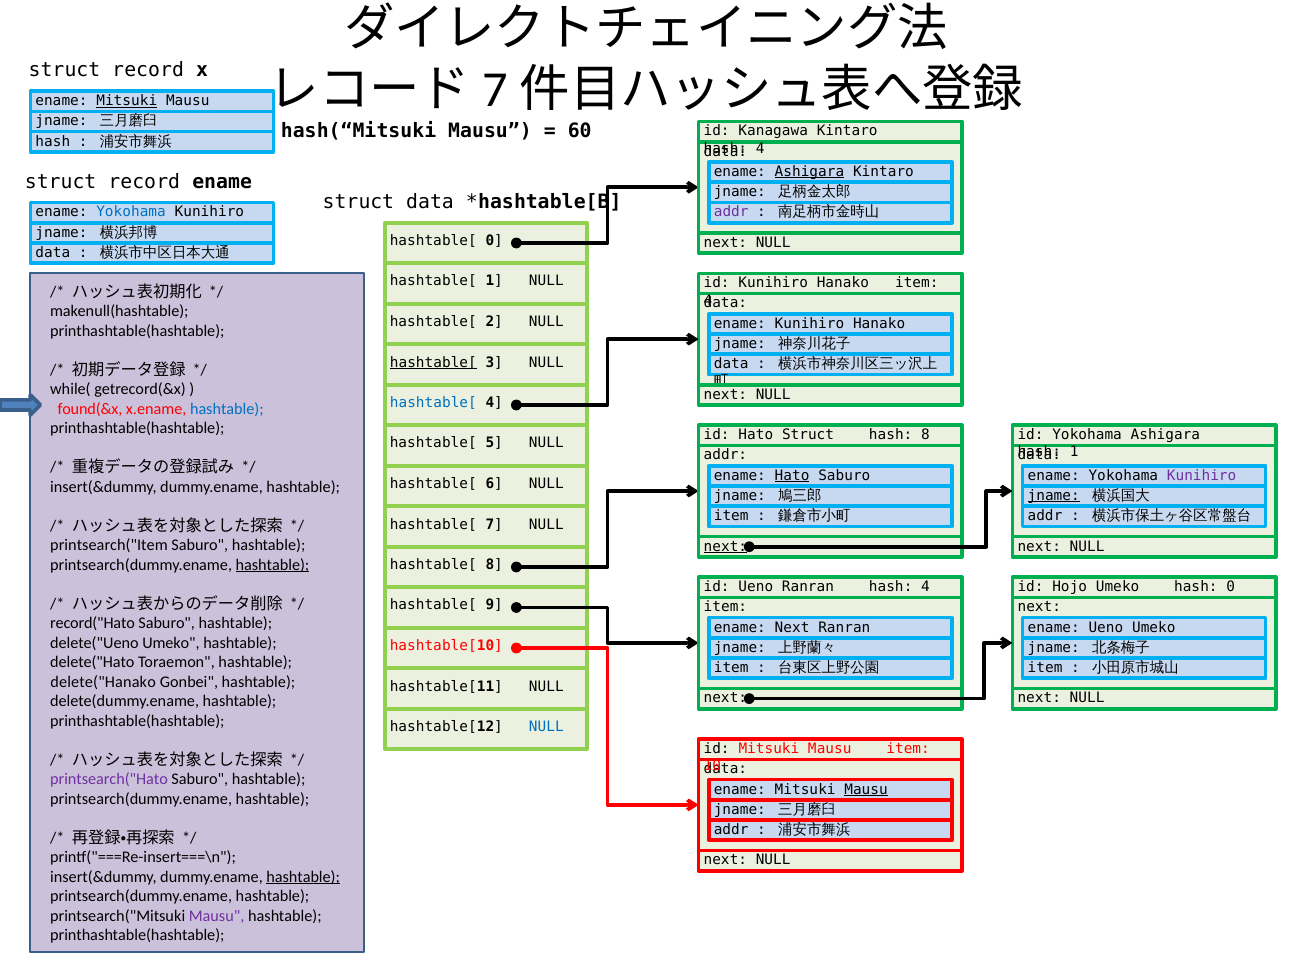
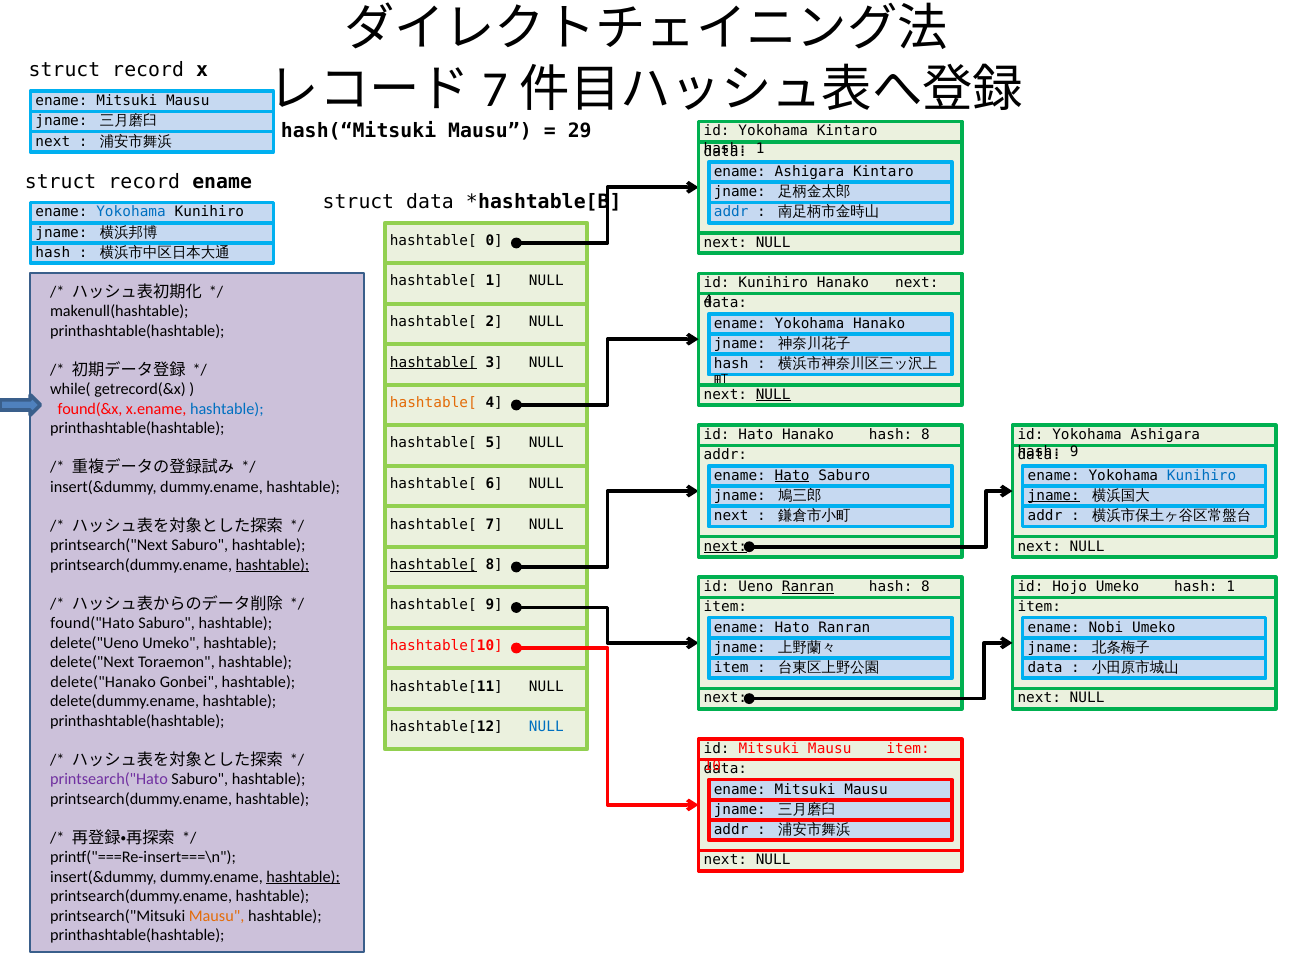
Mitsuki at (127, 101) underline: present -> none
60: 60 -> 29
Kanagawa at (773, 131): Kanagawa -> Yokohama
hash at (53, 141): hash -> next
4 at (760, 148): 4 -> 1
Ashigara at (809, 172) underline: present -> none
addr at (731, 212) colour: purple -> blue
data at (53, 253): data -> hash
Hanako item: item -> next
Kunihiro at (809, 324): Kunihiro -> Yokohama
data at (731, 364): data -> hash
NULL at (773, 394) underline: none -> present
hashtable[ at (433, 403) colour: blue -> orange
Hato Struct: Struct -> Hanako
1 at (1074, 452): 1 -> 9
Kunihiro at (1202, 475) colour: purple -> blue
item at (731, 516): item -> next
printsearch("Item: printsearch("Item -> printsearch("Next
hashtable[ at (433, 565) underline: none -> present
Ranran at (808, 587) underline: none -> present
4 at (925, 587): 4 -> 8
Umeko hash 0: 0 -> 1
next at (1039, 607): next -> item
record("Hato: record("Hato -> found("Hato
Next at (792, 627): Next -> Hato
ename Ueno: Ueno -> Nobi
delete("Hato: delete("Hato -> delete("Next
item at (1045, 668): item -> data
Mausu at (866, 789) underline: present -> none
Mausu at (217, 916) colour: purple -> orange
